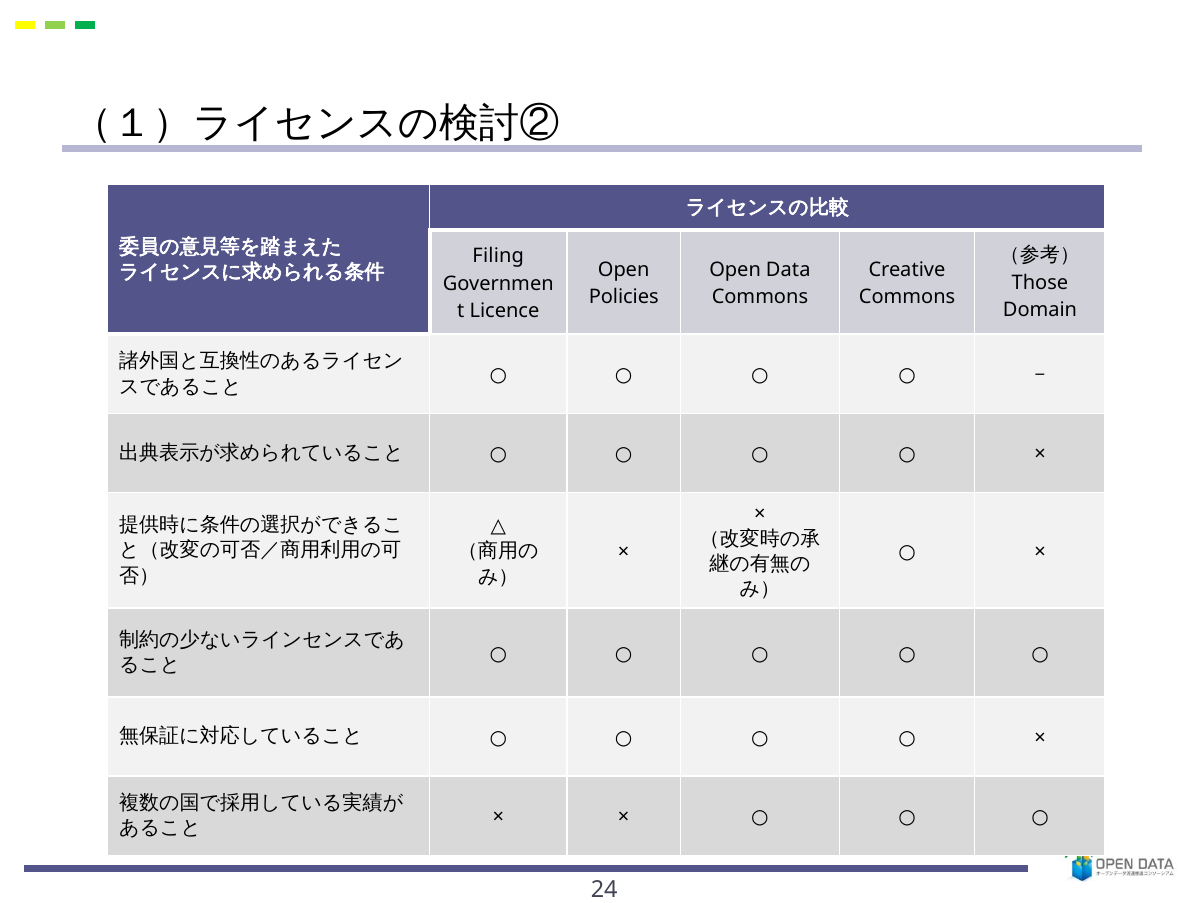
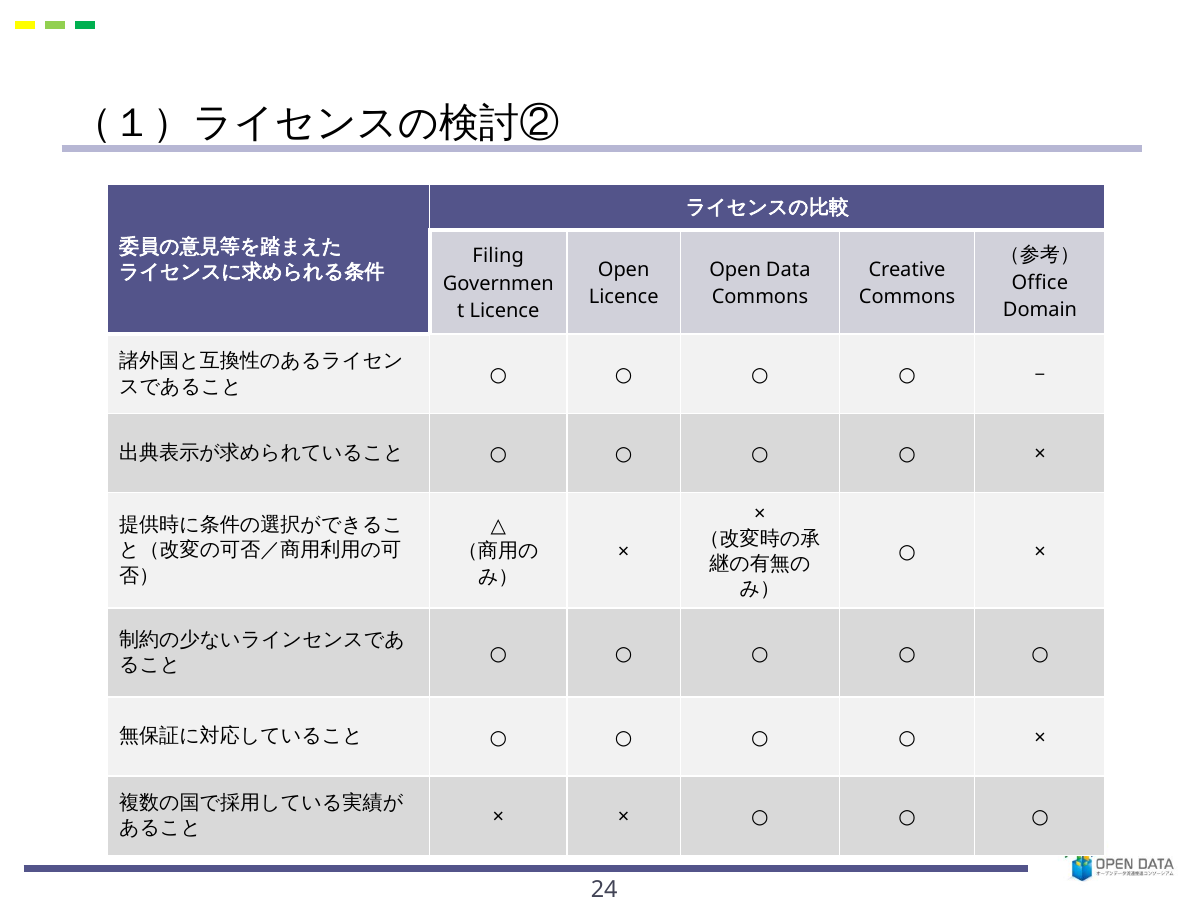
Those: Those -> Office
Policies at (624, 297): Policies -> Licence
